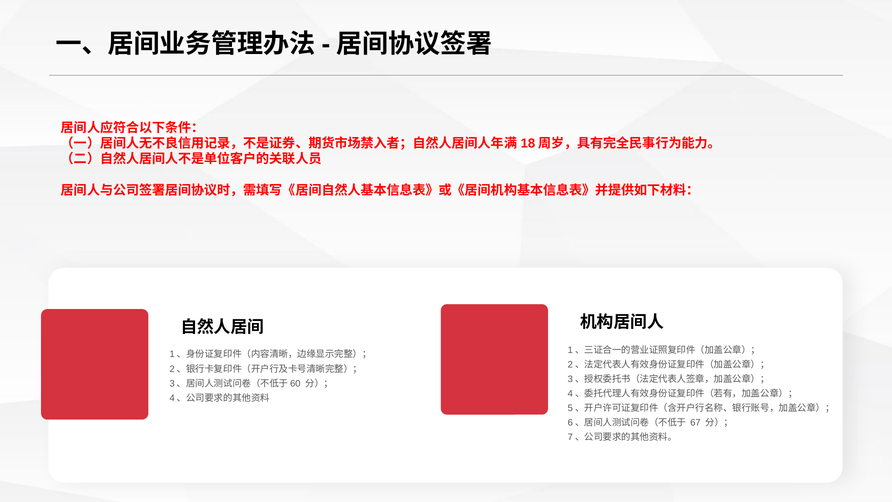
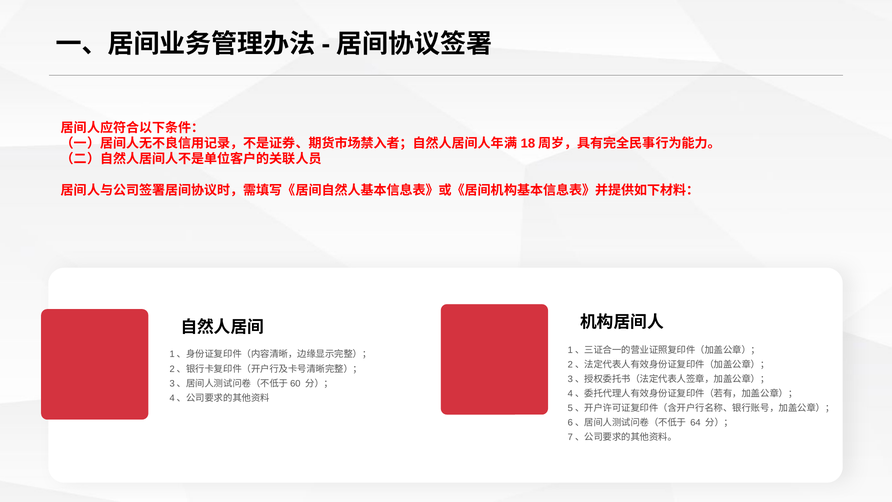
67: 67 -> 64
